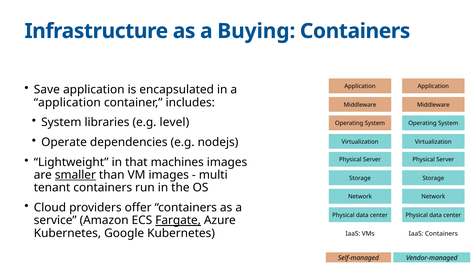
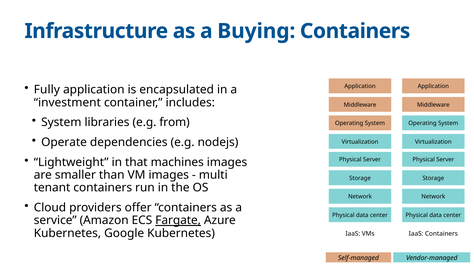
Save: Save -> Fully
application at (67, 103): application -> investment
level: level -> from
smaller underline: present -> none
